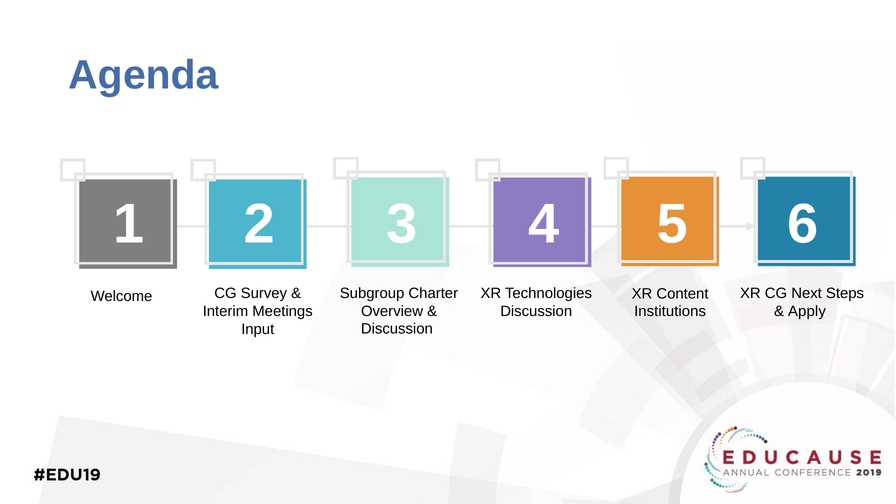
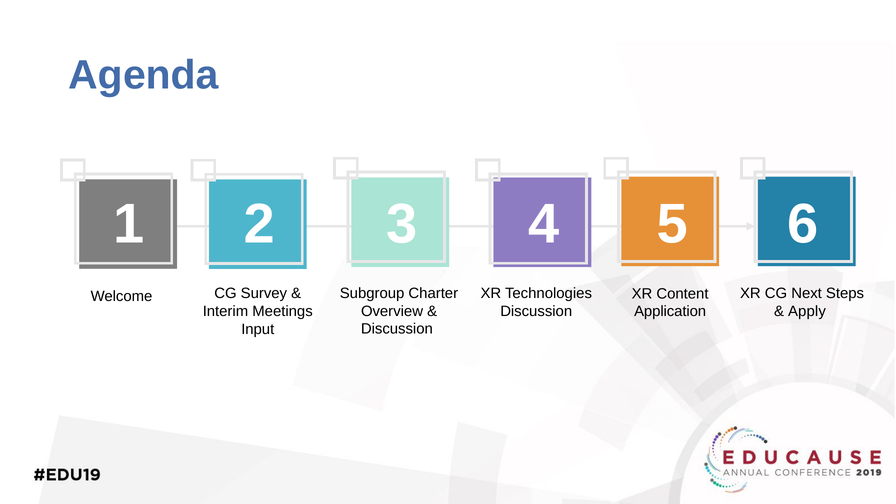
Institutions: Institutions -> Application
